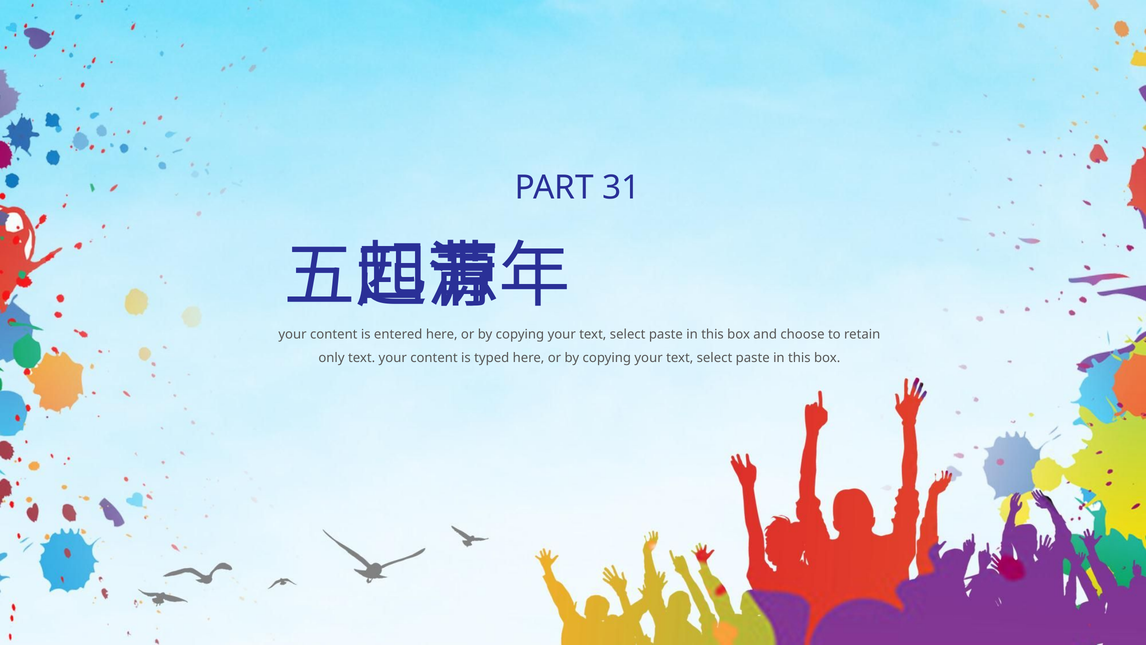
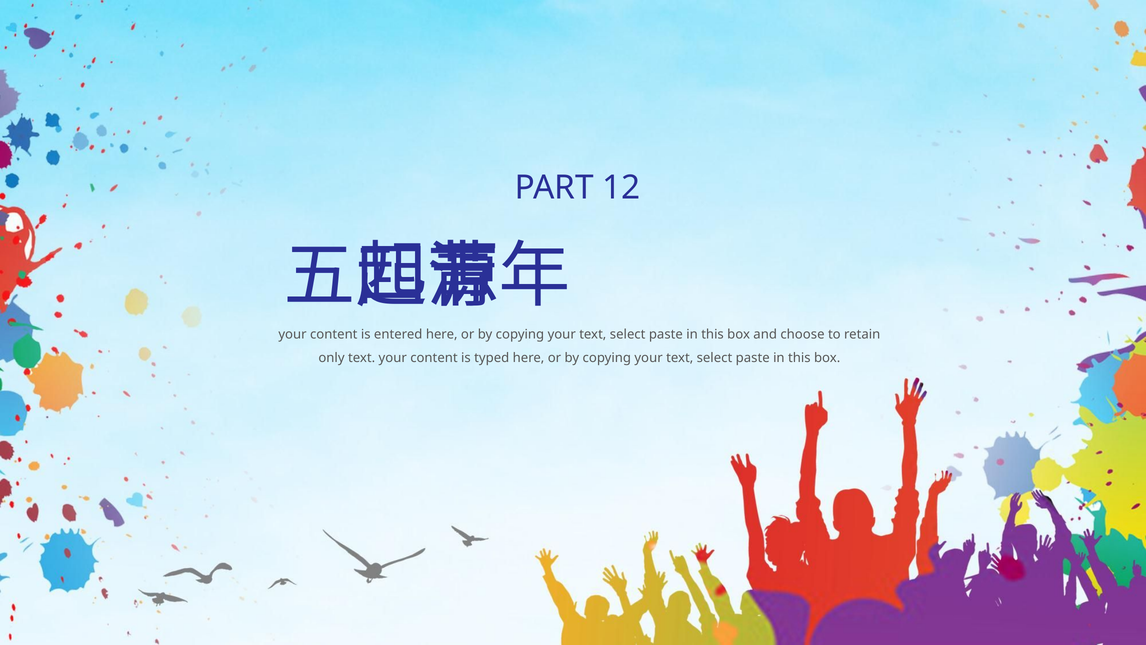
31: 31 -> 12
